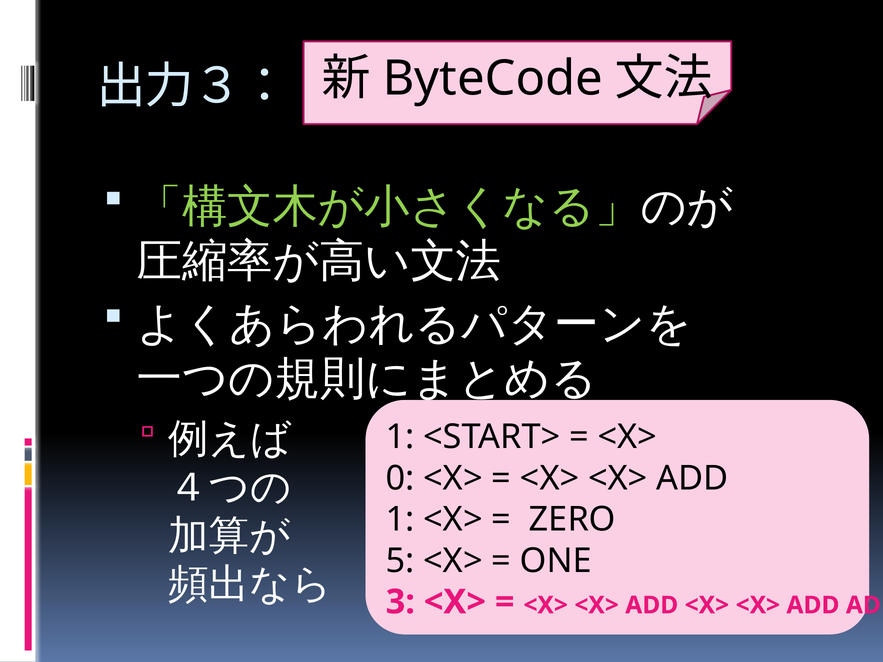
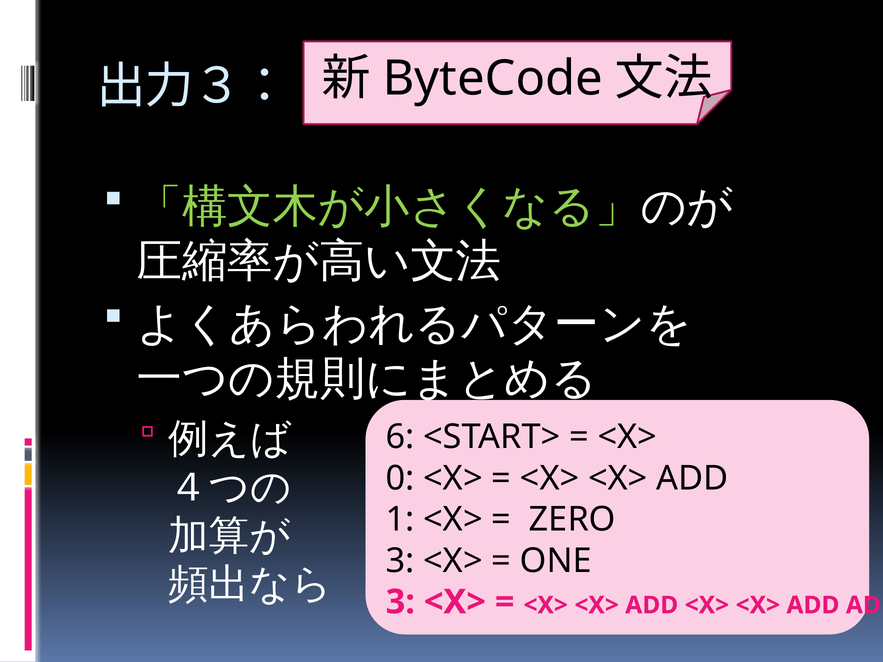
1 at (400, 437): 1 -> 6
5 at (400, 561): 5 -> 3
